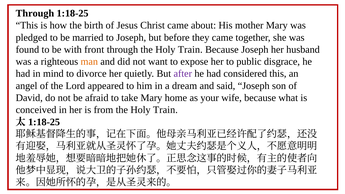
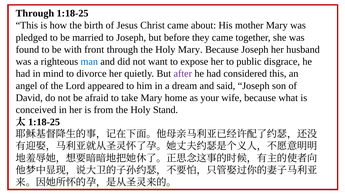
through the Holy Train: Train -> Mary
man colour: orange -> blue
from the Holy Train: Train -> Stand
